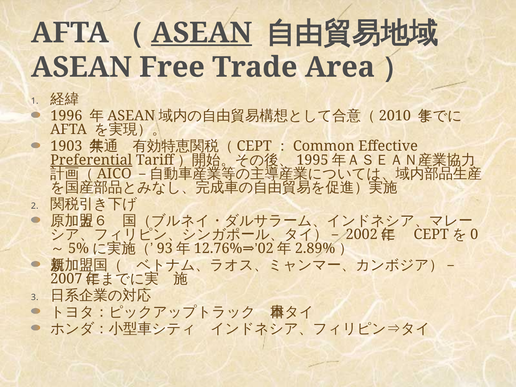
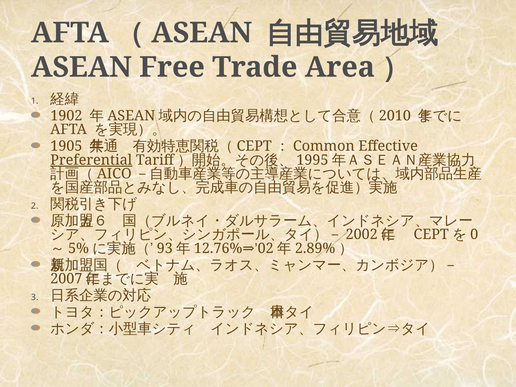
ASEAN at (202, 33) underline: present -> none
1996: 1996 -> 1902
1903: 1903 -> 1905
